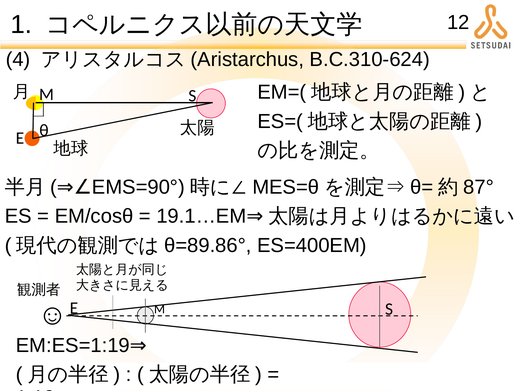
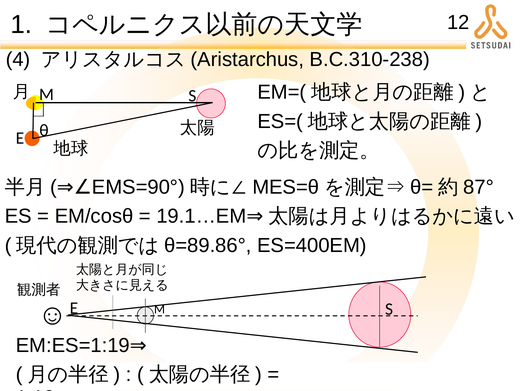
B.C.310-624: B.C.310-624 -> B.C.310-238
